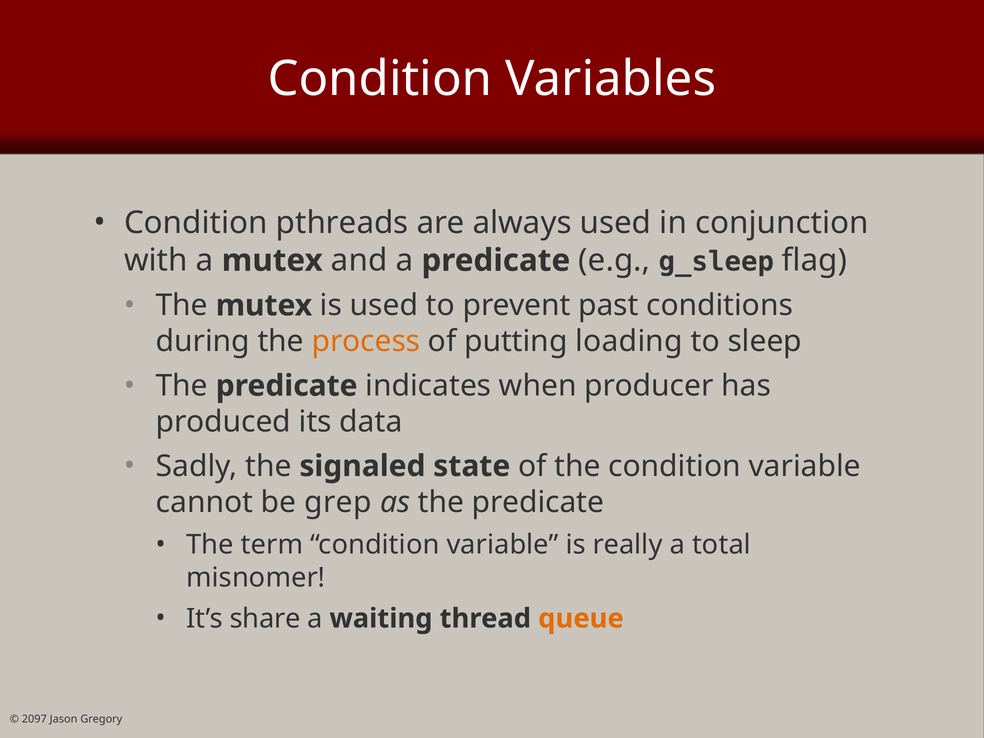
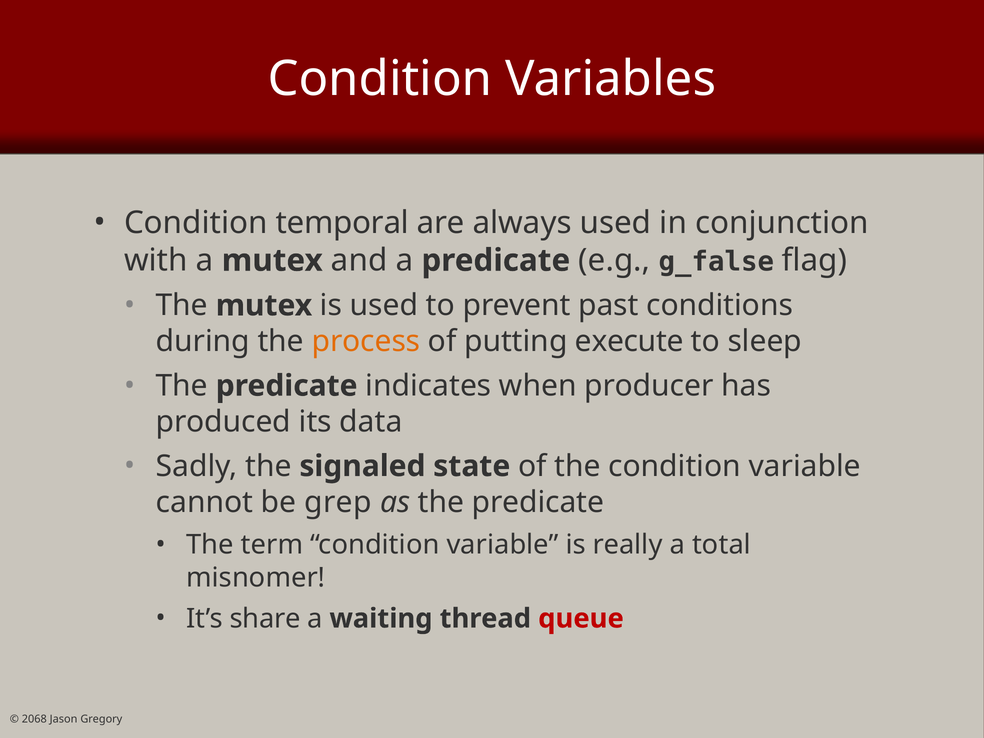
pthreads: pthreads -> temporal
g_sleep: g_sleep -> g_false
loading: loading -> execute
queue colour: orange -> red
2097: 2097 -> 2068
